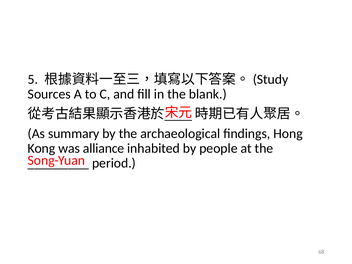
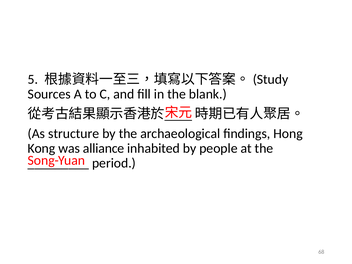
summary: summary -> structure
